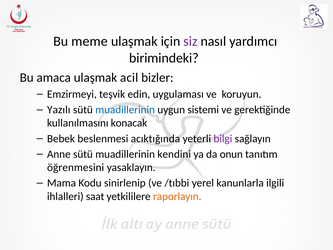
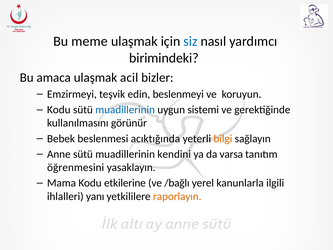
siz colour: purple -> blue
uygulaması: uygulaması -> beslenmeyi
Yazılı at (59, 110): Yazılı -> Kodu
konacak: konacak -> görünür
bilgi colour: purple -> orange
onun: onun -> varsa
sinirlenip: sinirlenip -> etkilerine
/tıbbi: /tıbbi -> /bağlı
saat: saat -> yanı
